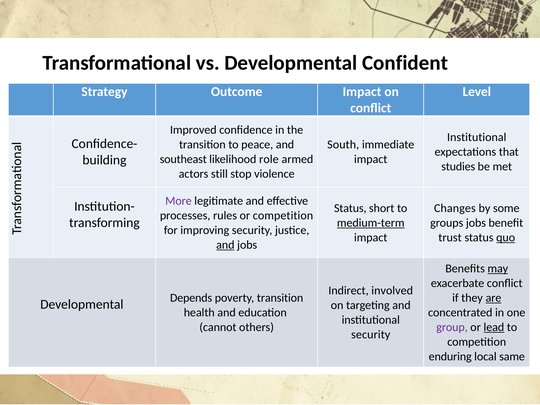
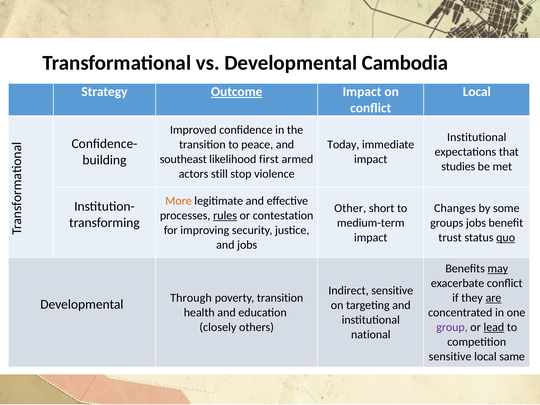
Confident: Confident -> Cambodia
Outcome underline: none -> present
Level at (477, 92): Level -> Local
South: South -> Today
role: role -> first
More colour: purple -> orange
Status at (350, 208): Status -> Other
rules underline: none -> present
or competition: competition -> contestation
medium-term underline: present -> none
and at (225, 245) underline: present -> none
Indirect involved: involved -> sensitive
Depends: Depends -> Through
cannot: cannot -> closely
security at (371, 335): security -> national
enduring at (450, 357): enduring -> sensitive
